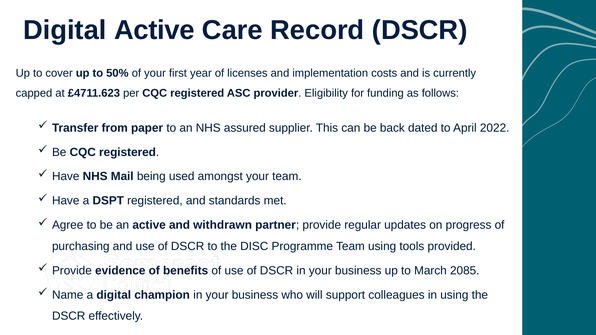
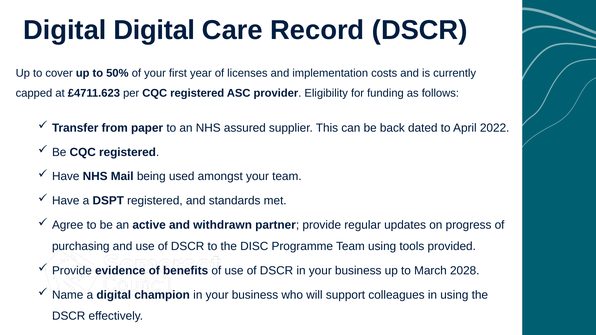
Digital Active: Active -> Digital
2085: 2085 -> 2028
